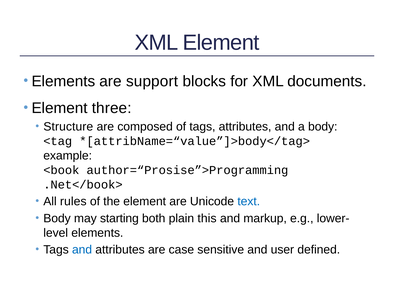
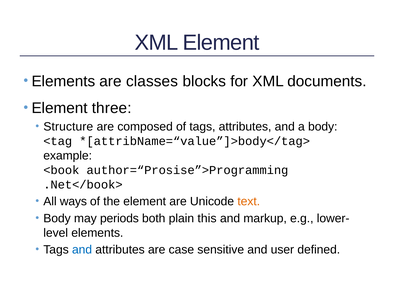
support: support -> classes
rules: rules -> ways
text colour: blue -> orange
starting: starting -> periods
